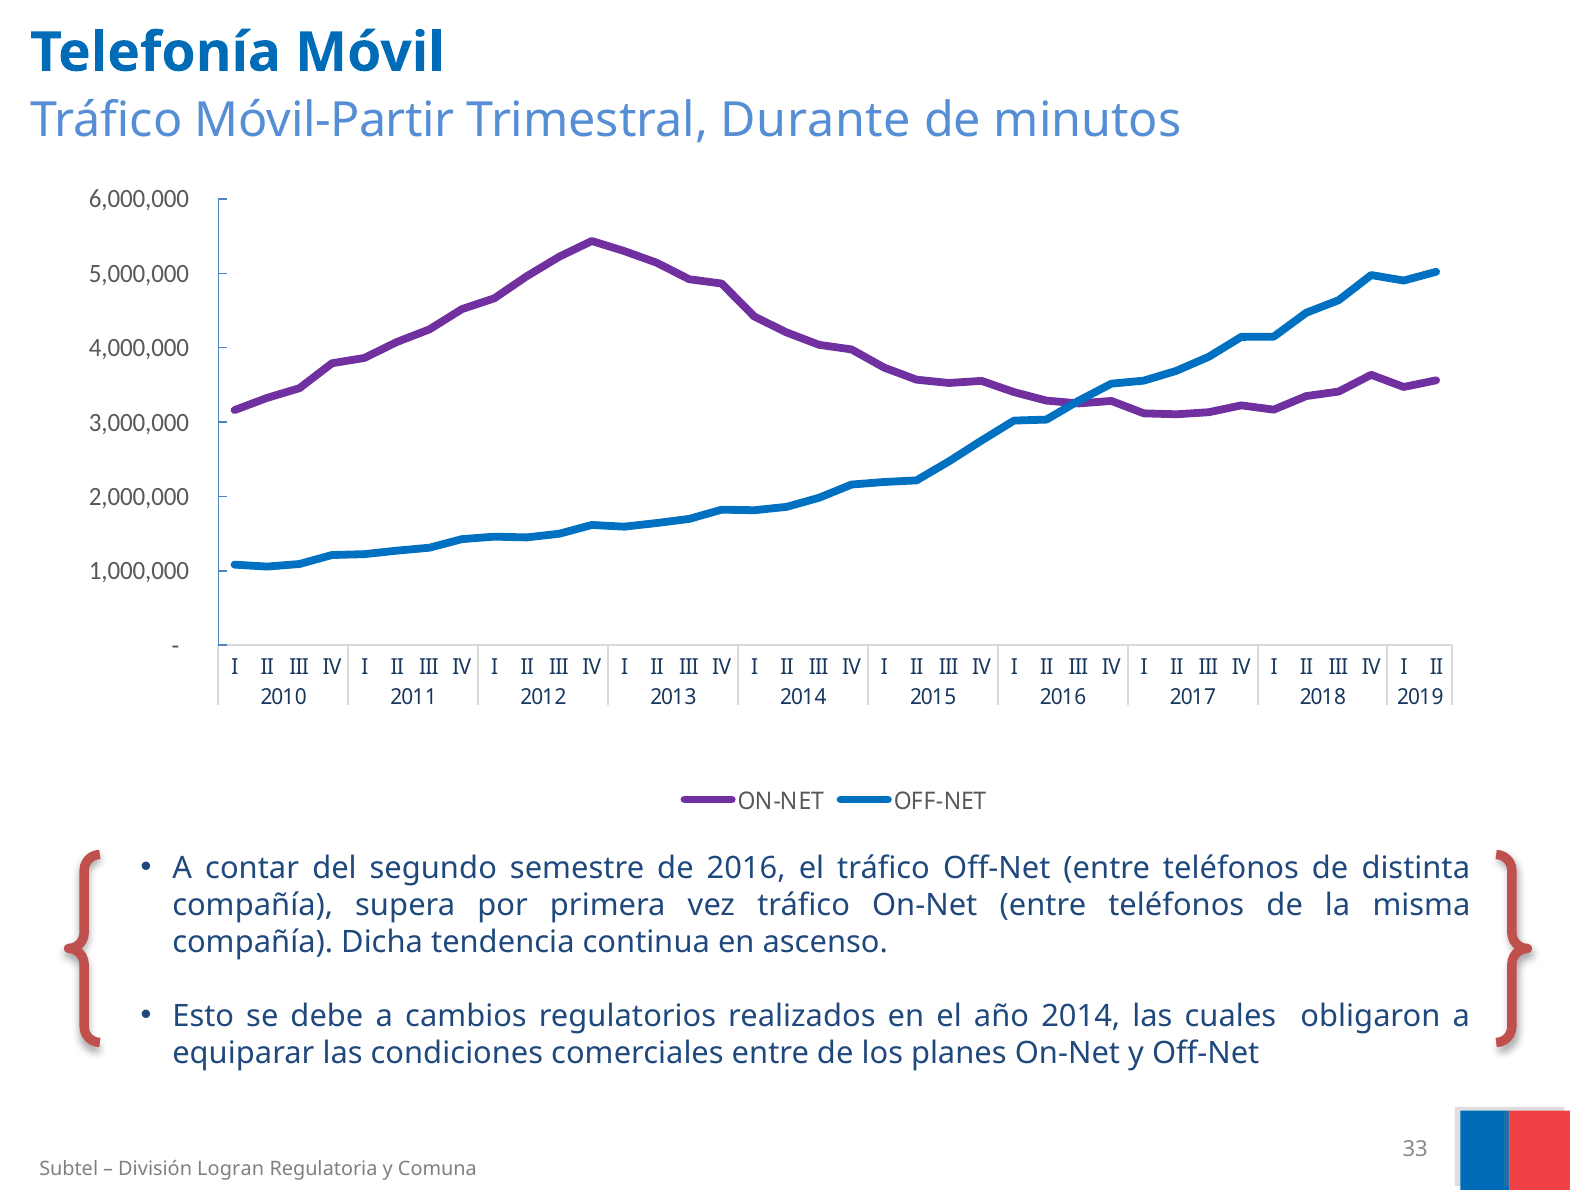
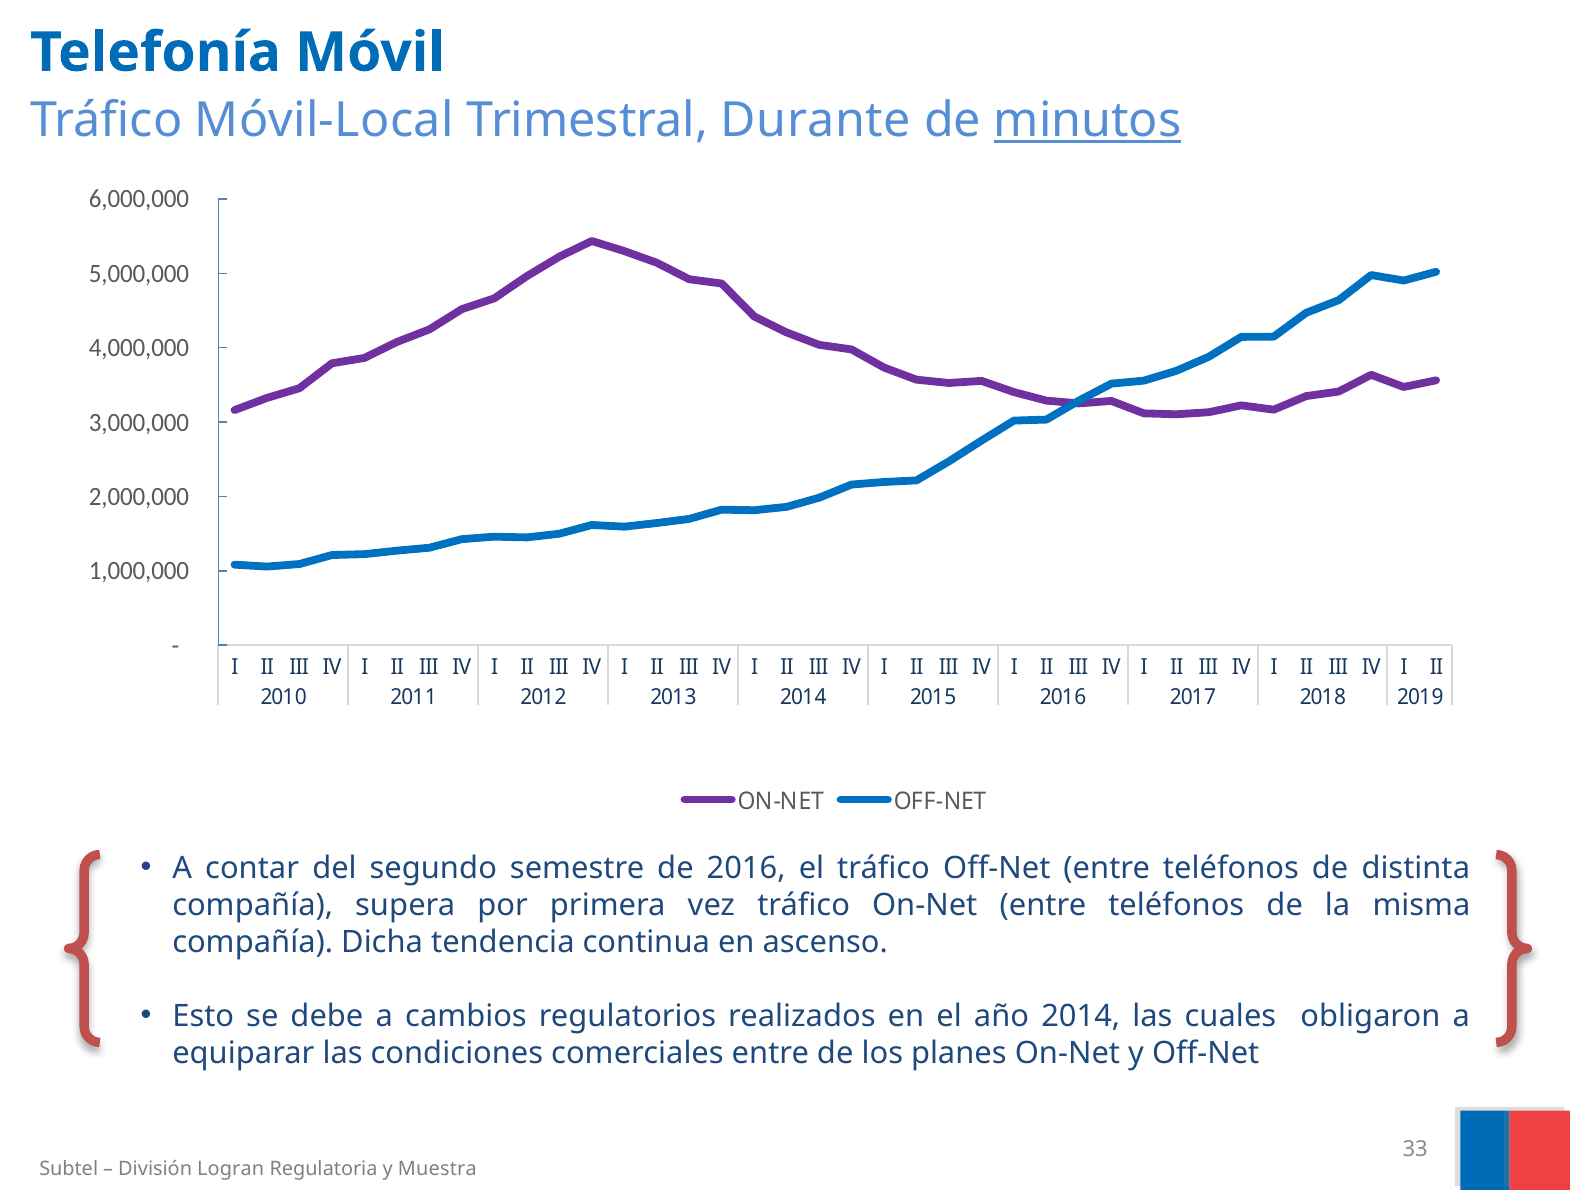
Móvil-Partir: Móvil-Partir -> Móvil-Local
minutos underline: none -> present
Comuna: Comuna -> Muestra
